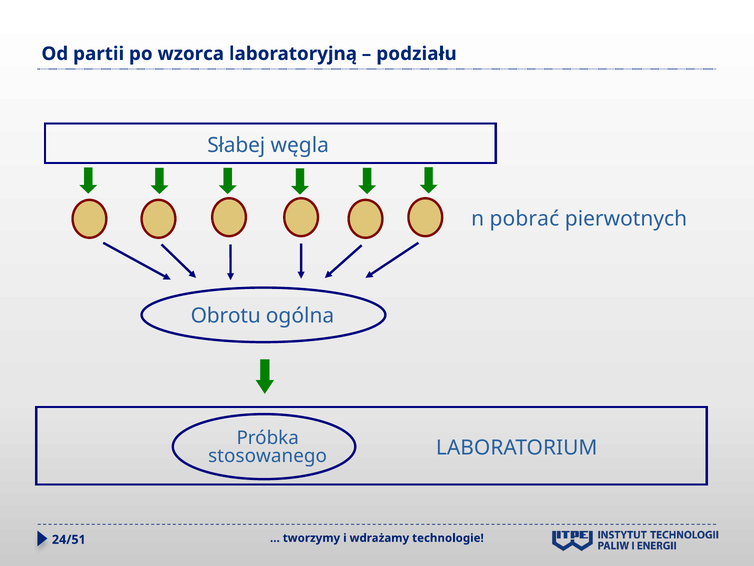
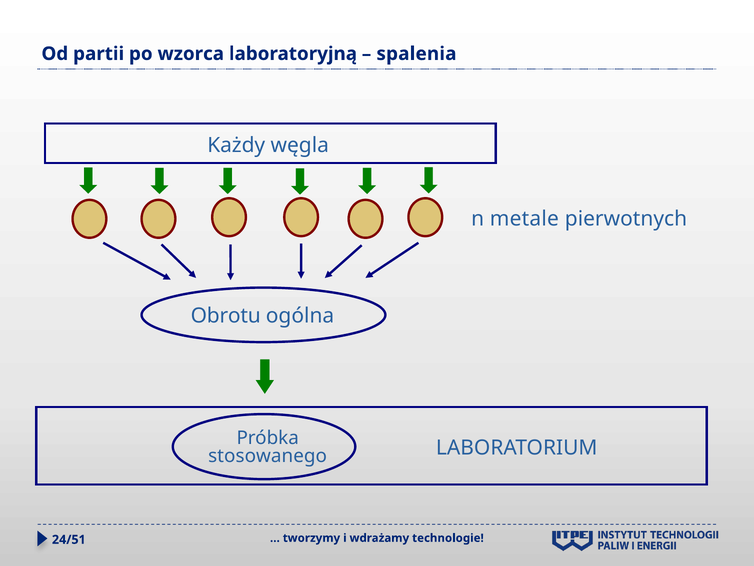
podziału: podziału -> spalenia
Słabej: Słabej -> Każdy
pobrać: pobrać -> metale
